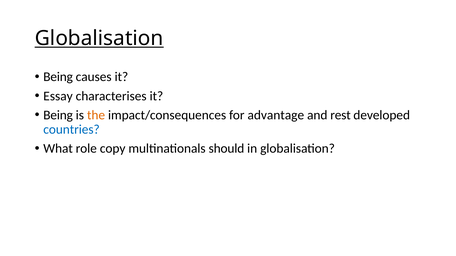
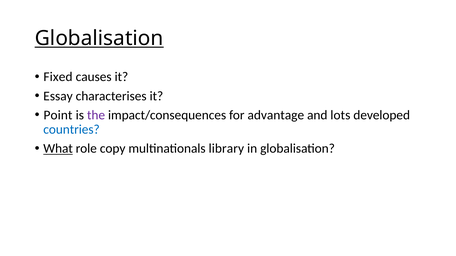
Being at (58, 77): Being -> Fixed
Being at (58, 115): Being -> Point
the colour: orange -> purple
rest: rest -> lots
What underline: none -> present
should: should -> library
